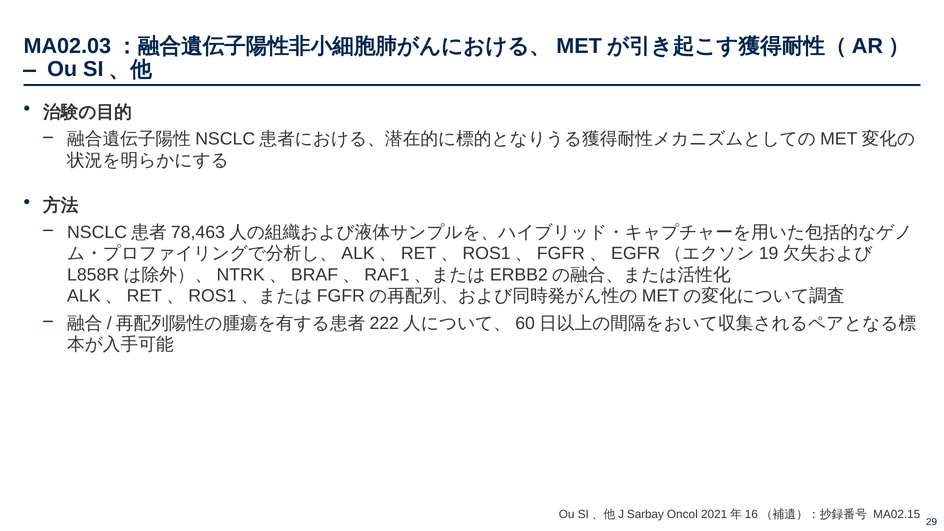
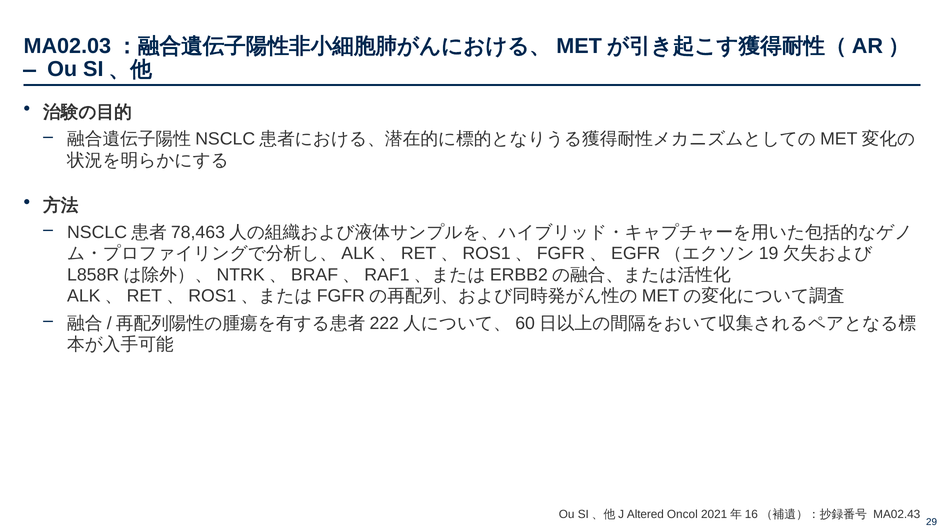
Sarbay: Sarbay -> Altered
MA02.15: MA02.15 -> MA02.43
